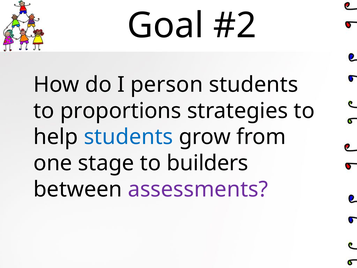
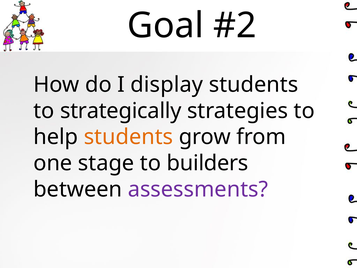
person: person -> display
proportions: proportions -> strategically
students at (128, 137) colour: blue -> orange
